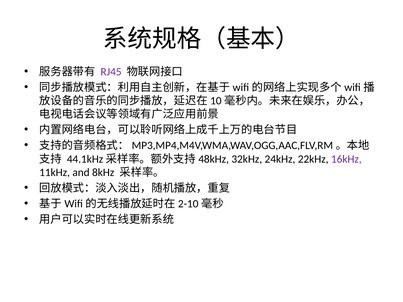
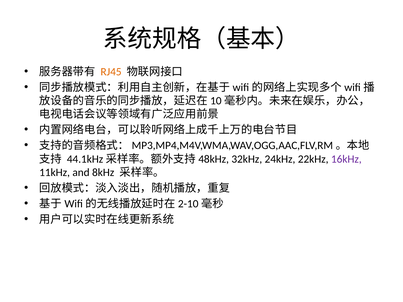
RJ45 colour: purple -> orange
